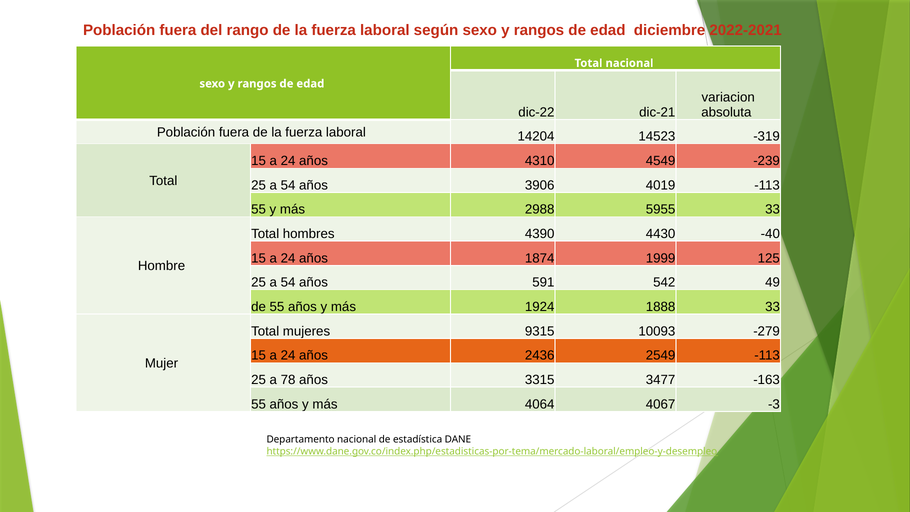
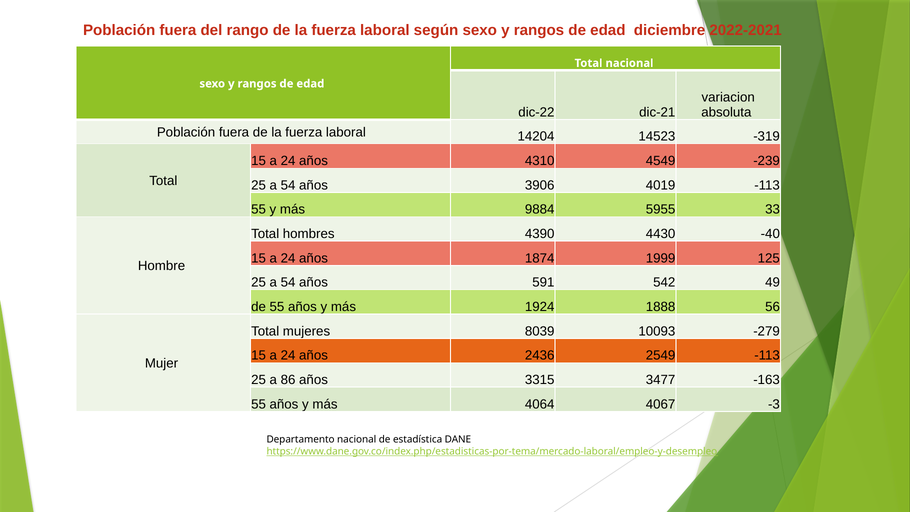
2988: 2988 -> 9884
1888 33: 33 -> 56
9315: 9315 -> 8039
78: 78 -> 86
